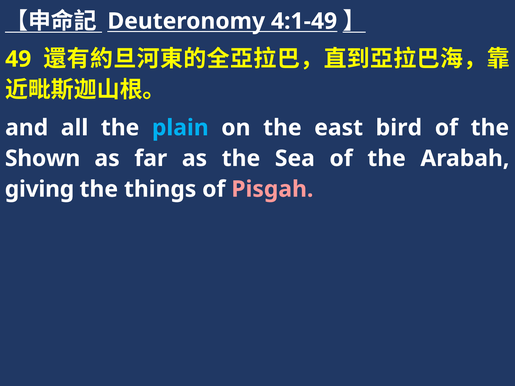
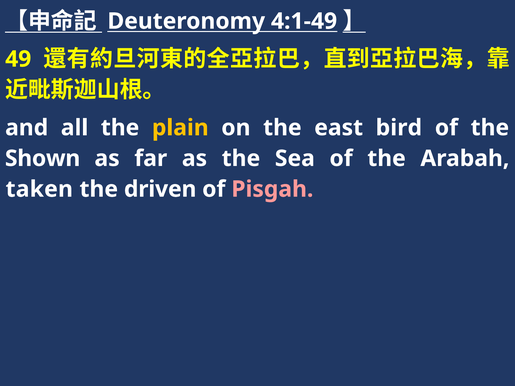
plain colour: light blue -> yellow
giving: giving -> taken
things: things -> driven
